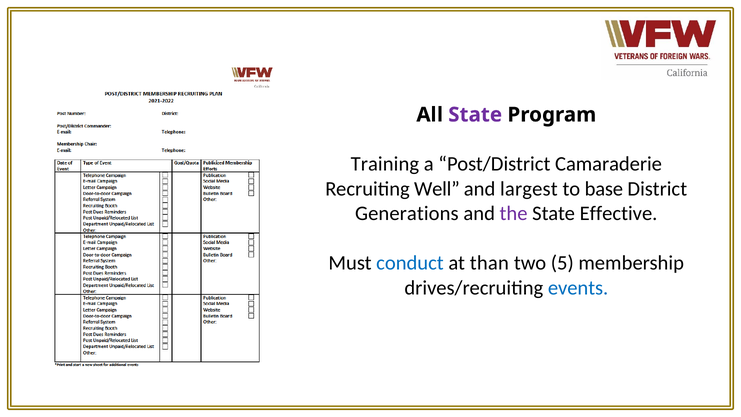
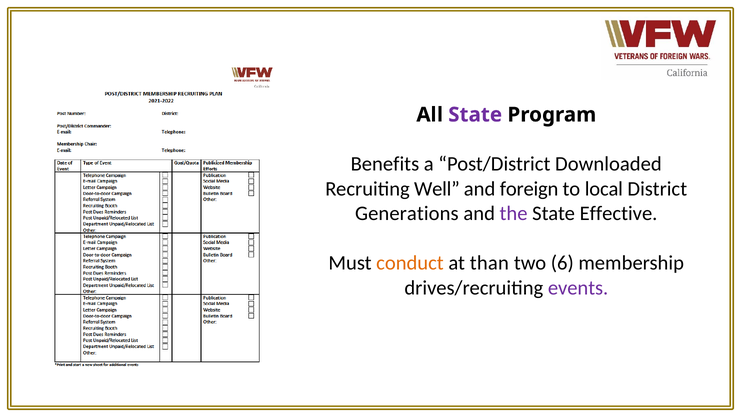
Training: Training -> Benefits
Camaraderie: Camaraderie -> Downloaded
largest: largest -> foreign
base: base -> local
conduct colour: blue -> orange
5: 5 -> 6
events colour: blue -> purple
